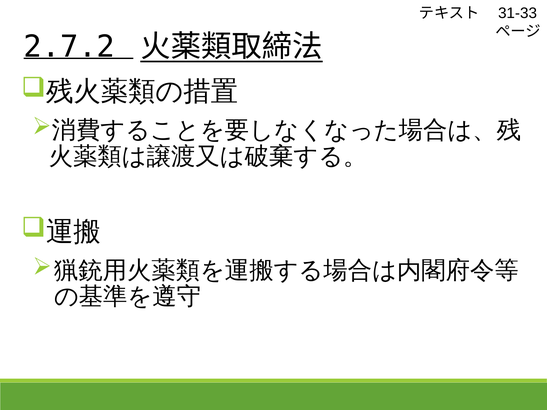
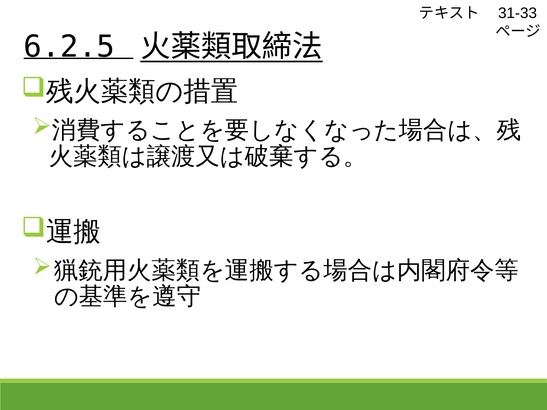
2.7.2: 2.7.2 -> 6.2.5
